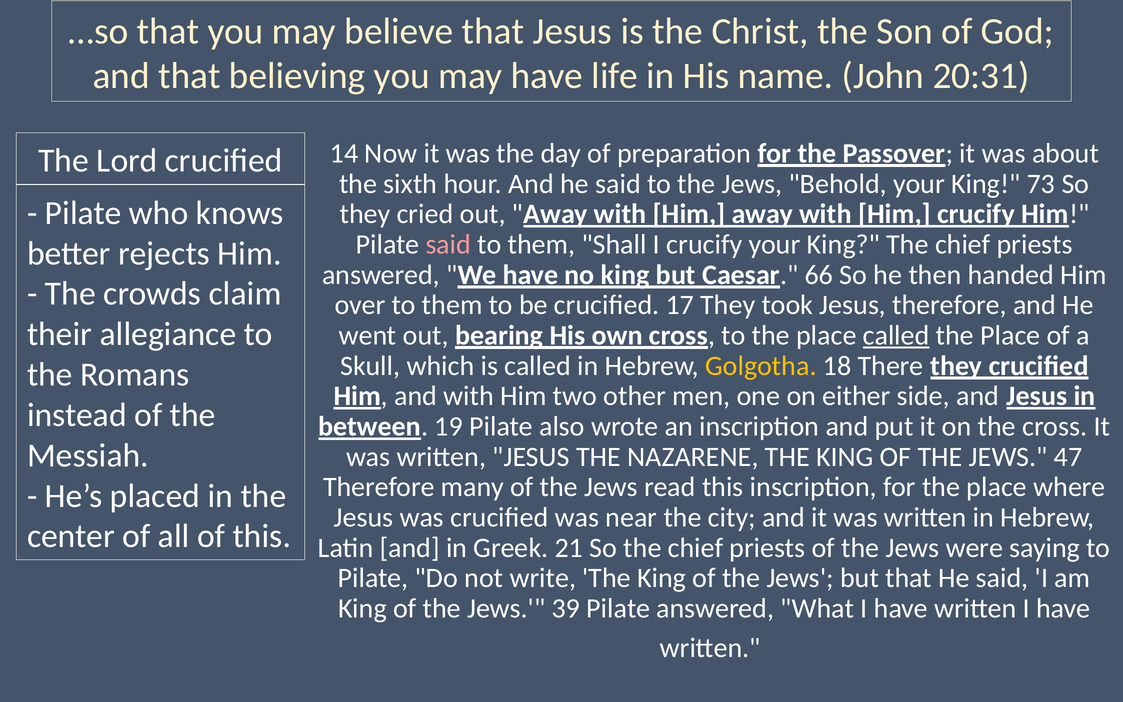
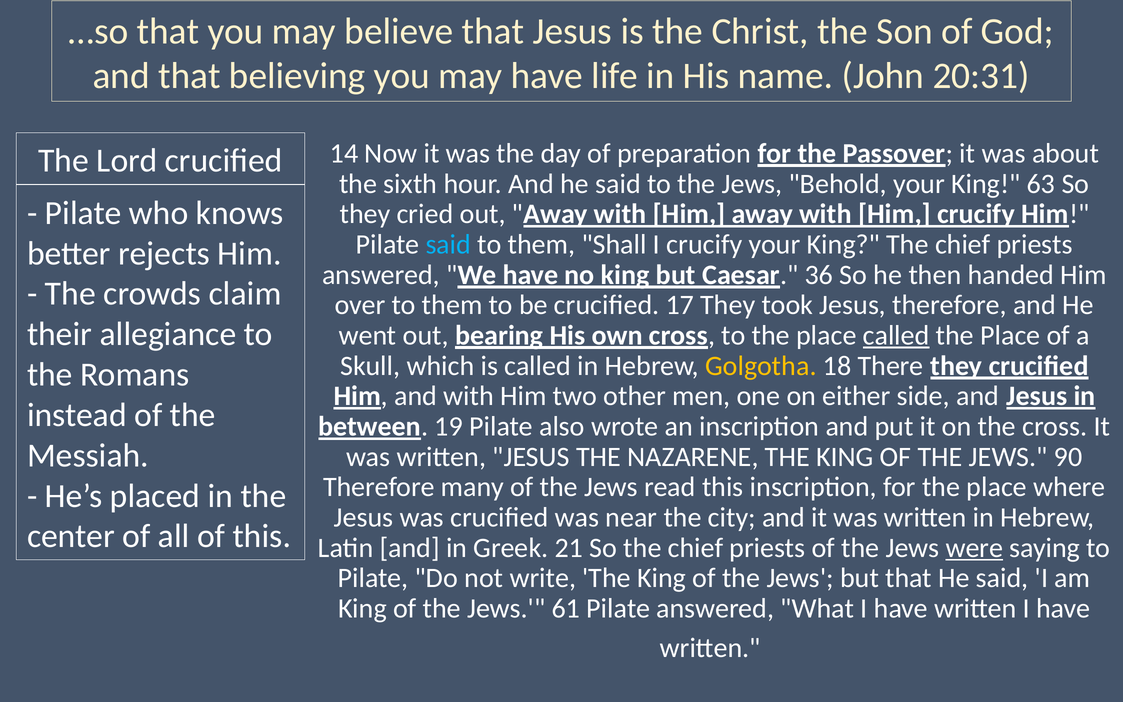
73: 73 -> 63
said at (448, 244) colour: pink -> light blue
66: 66 -> 36
47: 47 -> 90
were underline: none -> present
39: 39 -> 61
